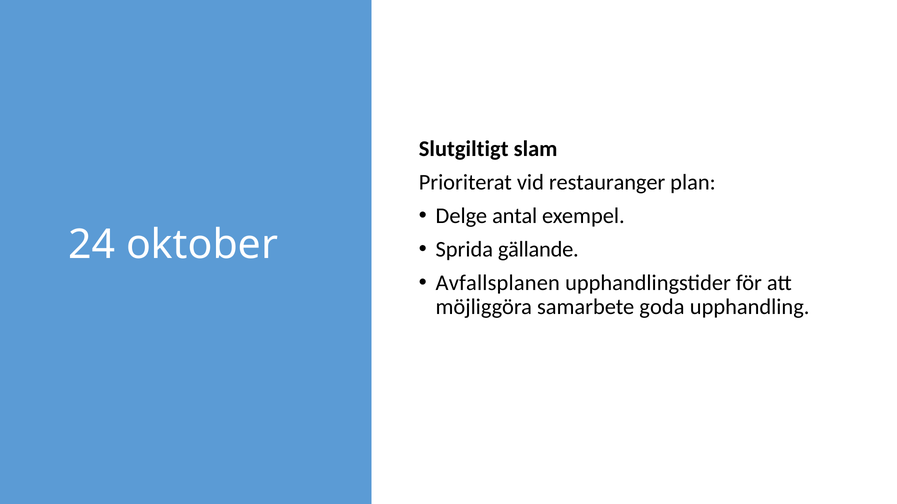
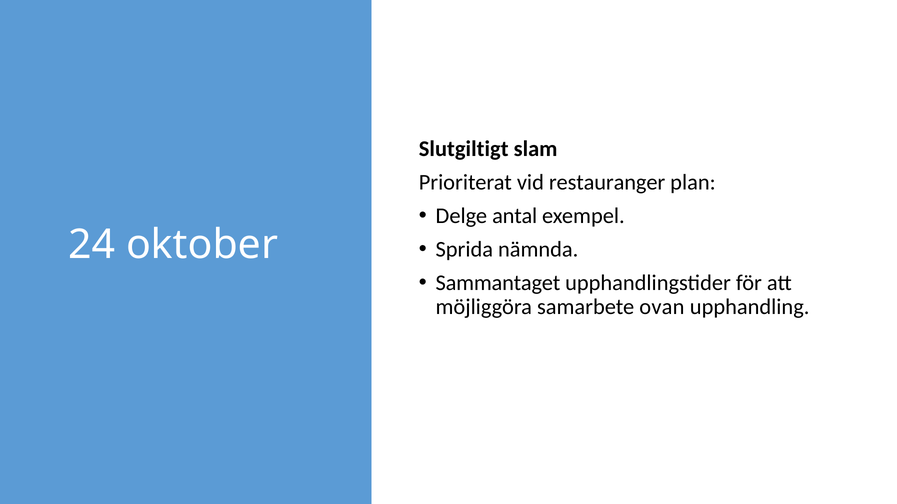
gällande: gällande -> nämnda
Avfallsplanen: Avfallsplanen -> Sammantaget
goda: goda -> ovan
